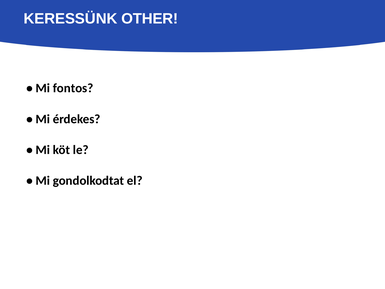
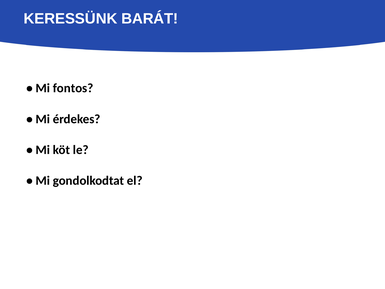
OTHER: OTHER -> BARÁT
